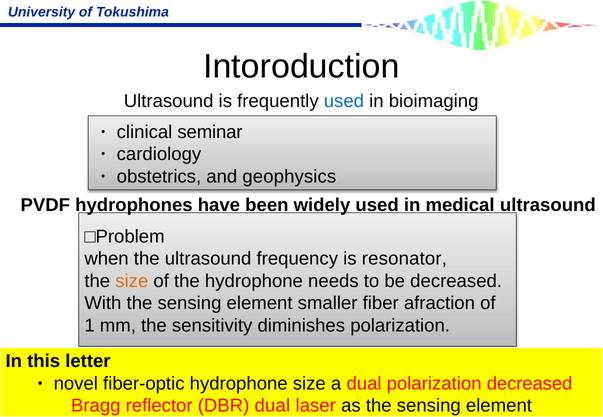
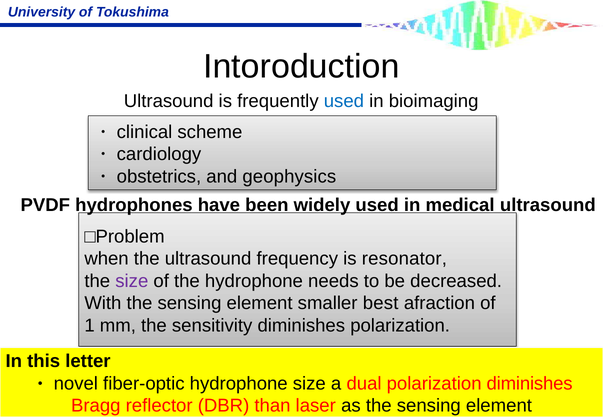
seminar: seminar -> scheme
size at (132, 281) colour: orange -> purple
fiber: fiber -> best
polarization decreased: decreased -> diminishes
DBR dual: dual -> than
